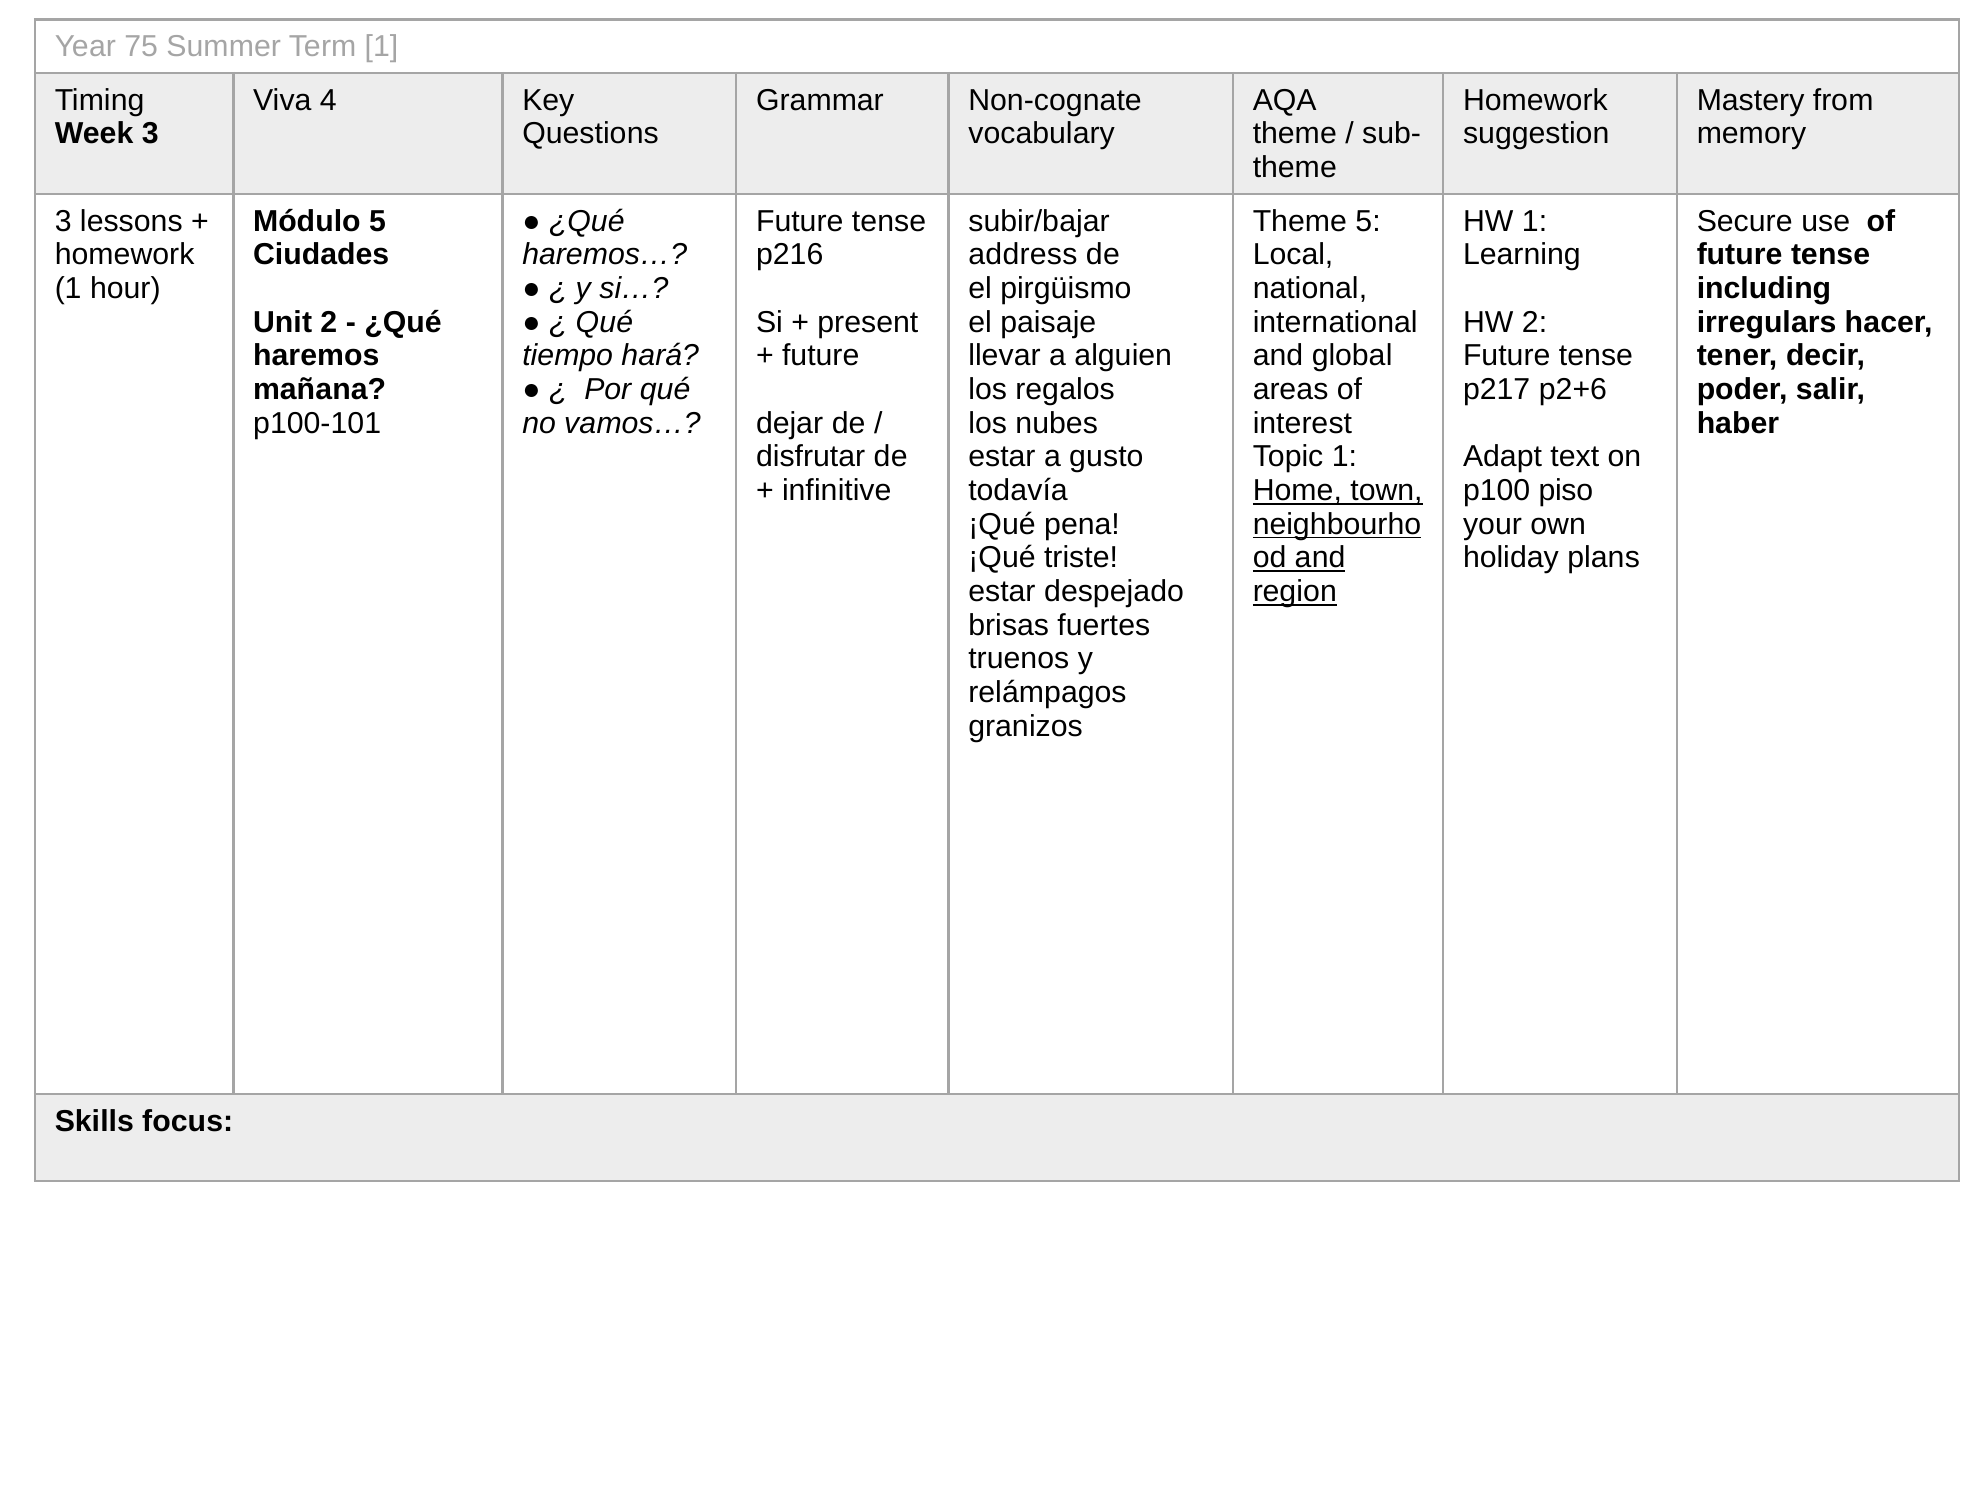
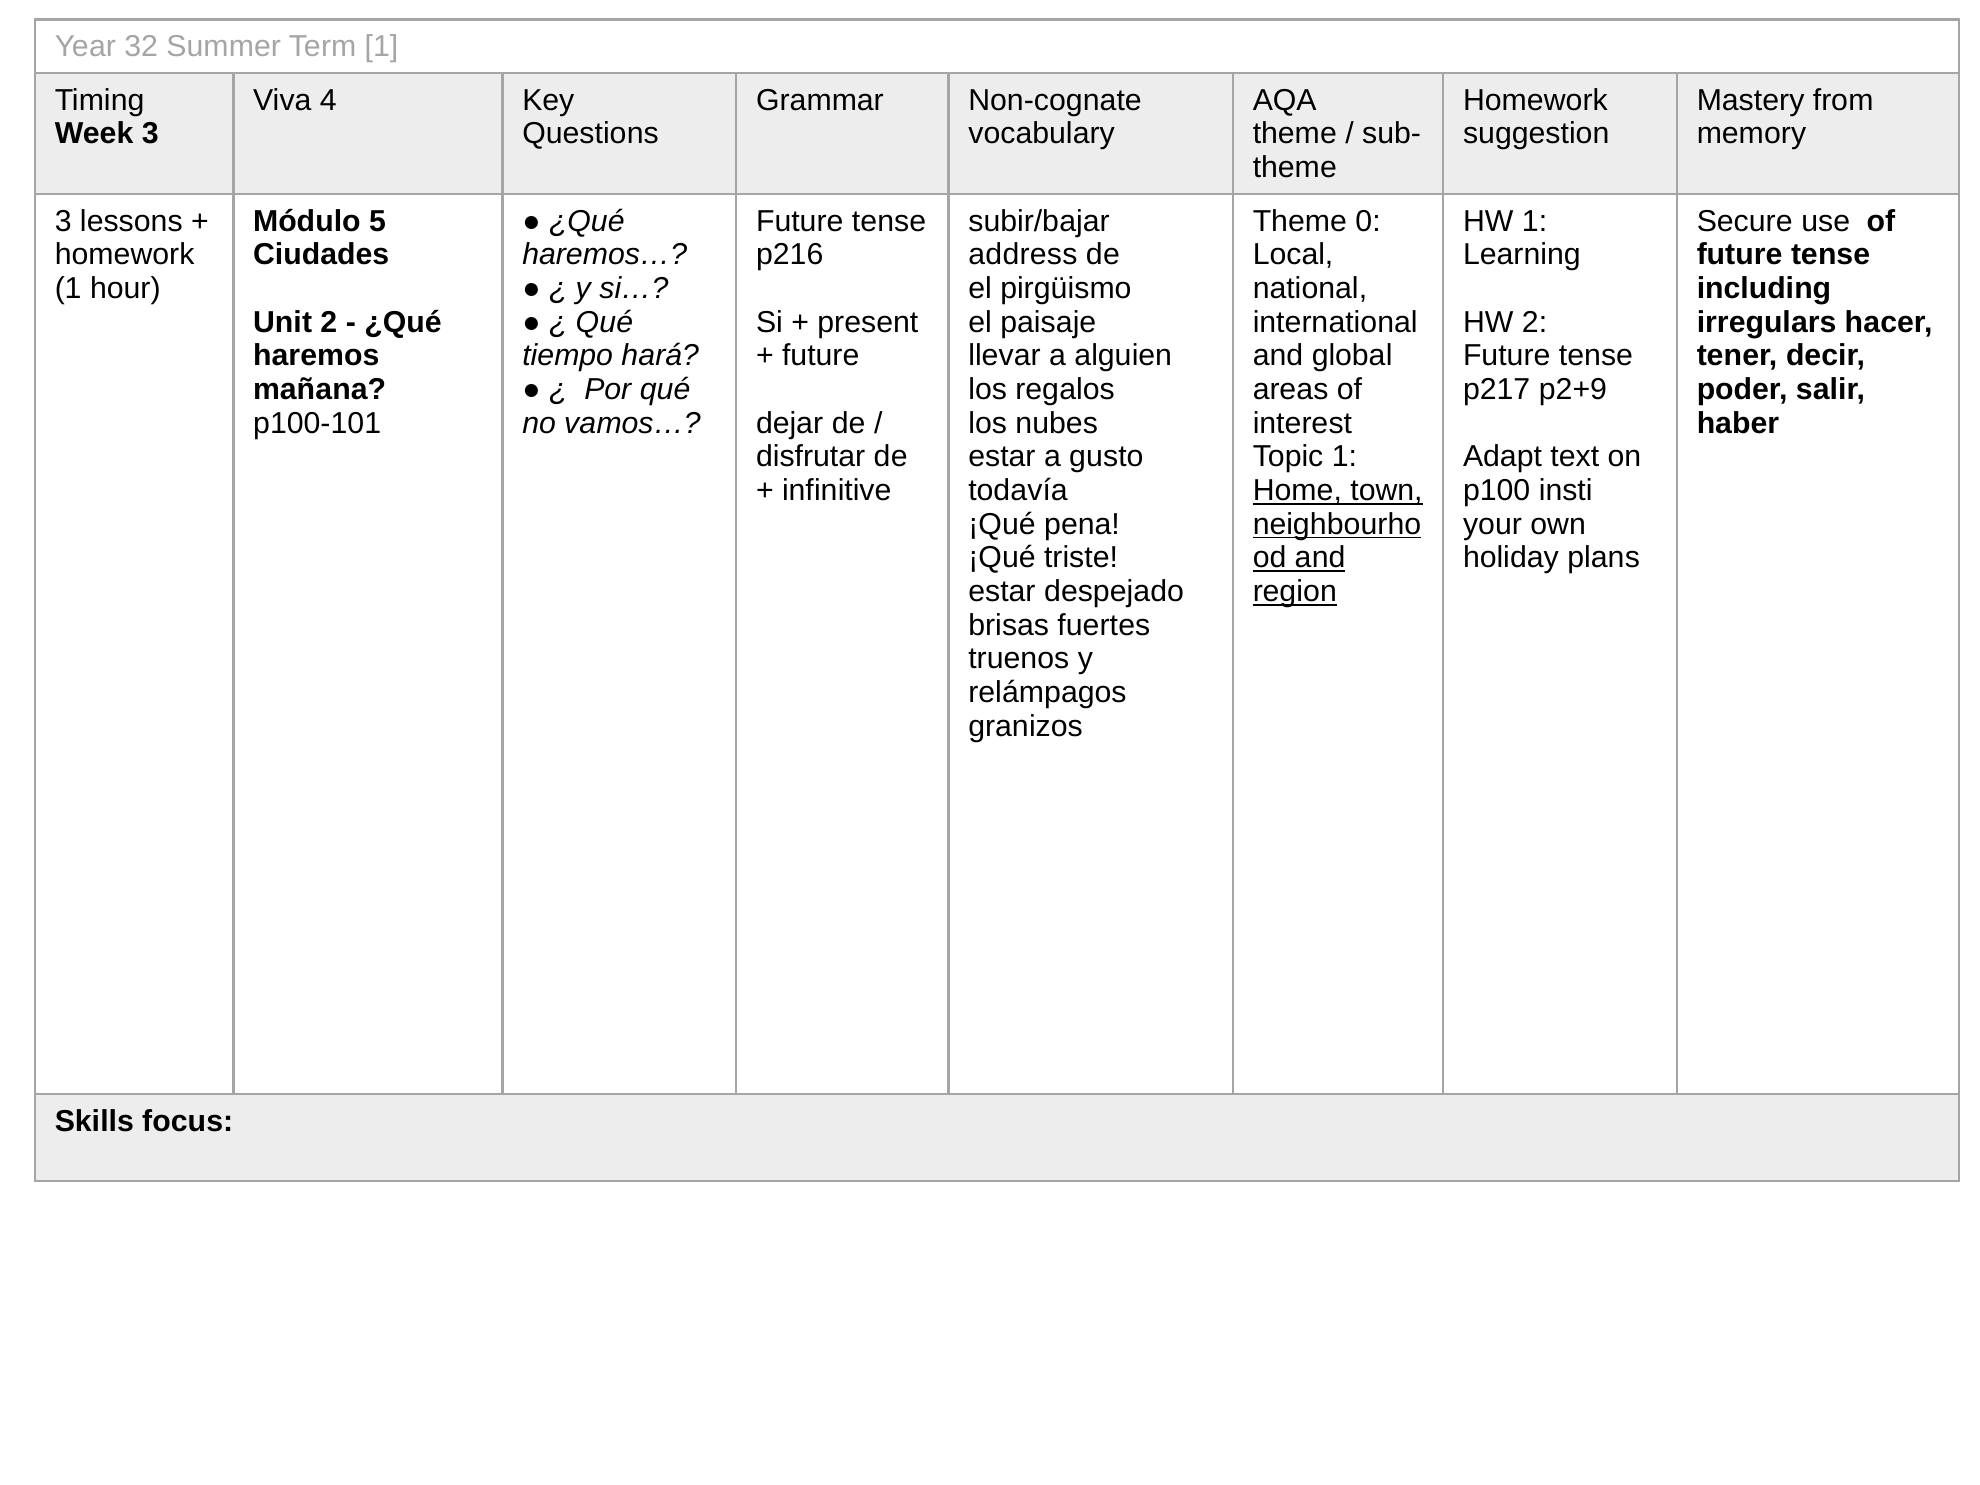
75: 75 -> 32
Theme 5: 5 -> 0
p2+6: p2+6 -> p2+9
piso: piso -> insti
